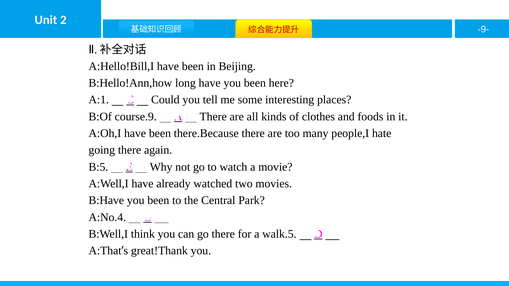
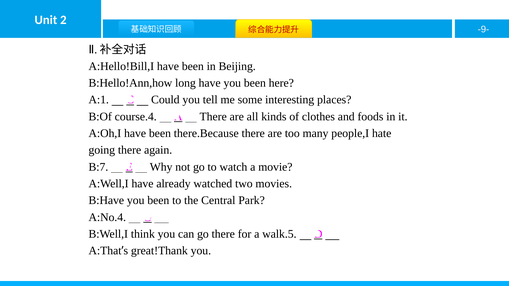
course.9: course.9 -> course.4
B:5: B:5 -> B:7
